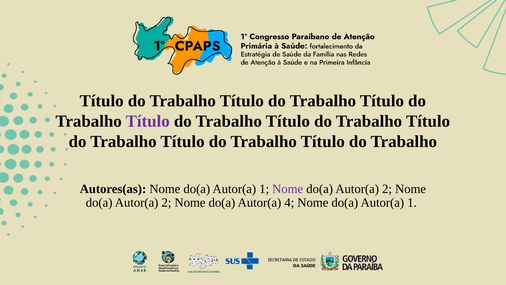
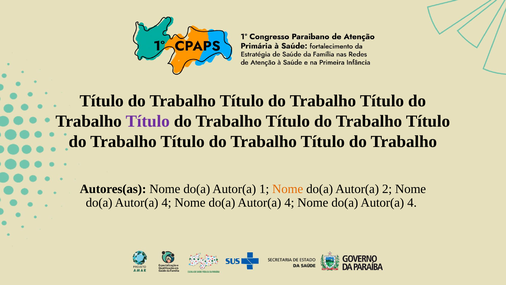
Nome at (288, 189) colour: purple -> orange
2 at (166, 202): 2 -> 4
1 at (412, 202): 1 -> 4
